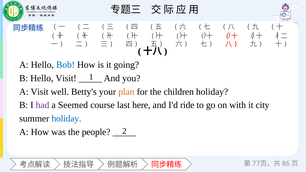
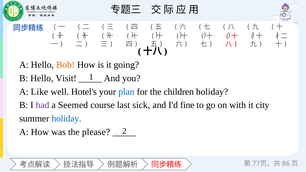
Bob colour: blue -> orange
A Visit: Visit -> Like
Betty's: Betty's -> Hotel's
plan colour: orange -> blue
here: here -> sick
ride: ride -> fine
people: people -> please
